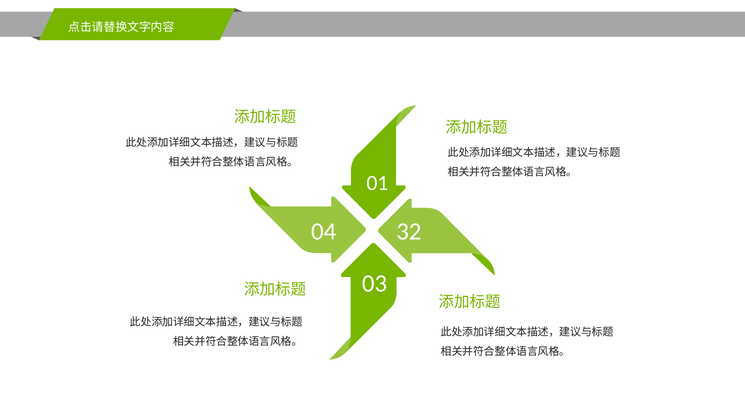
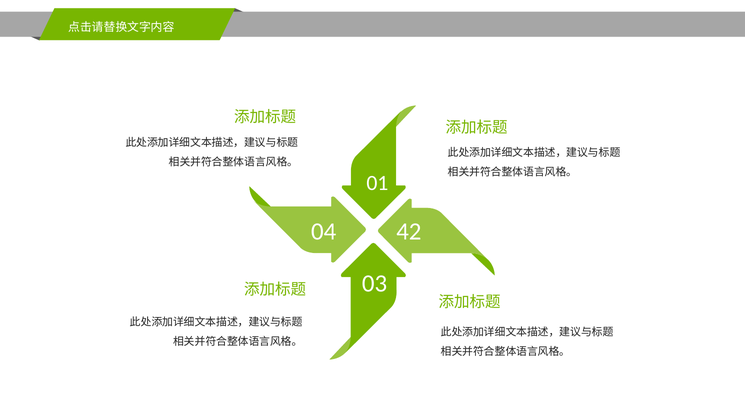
32: 32 -> 42
